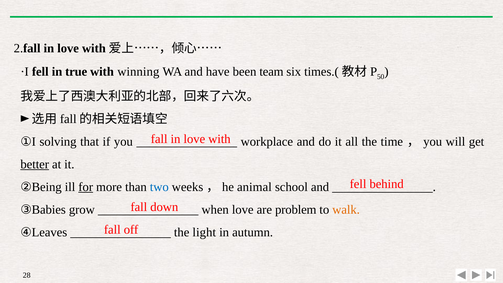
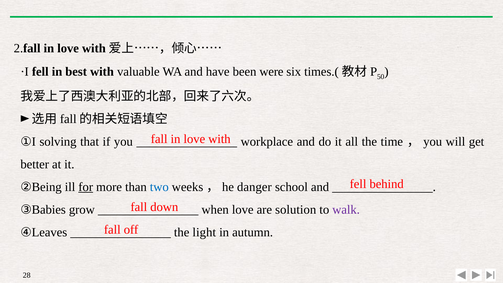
true: true -> best
winning: winning -> valuable
team: team -> were
better underline: present -> none
animal: animal -> danger
problem: problem -> solution
walk colour: orange -> purple
